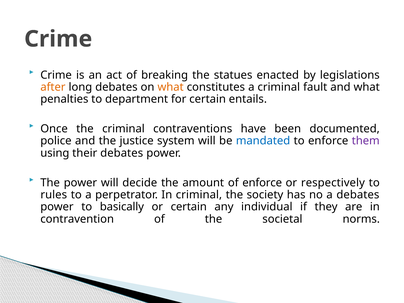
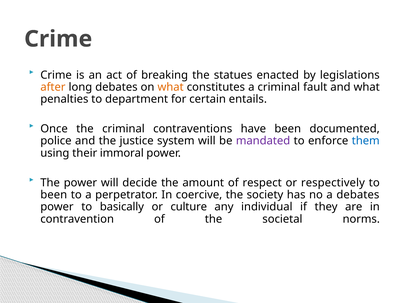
mandated colour: blue -> purple
them colour: purple -> blue
their debates: debates -> immoral
of enforce: enforce -> respect
rules at (54, 195): rules -> been
In criminal: criminal -> coercive
or certain: certain -> culture
